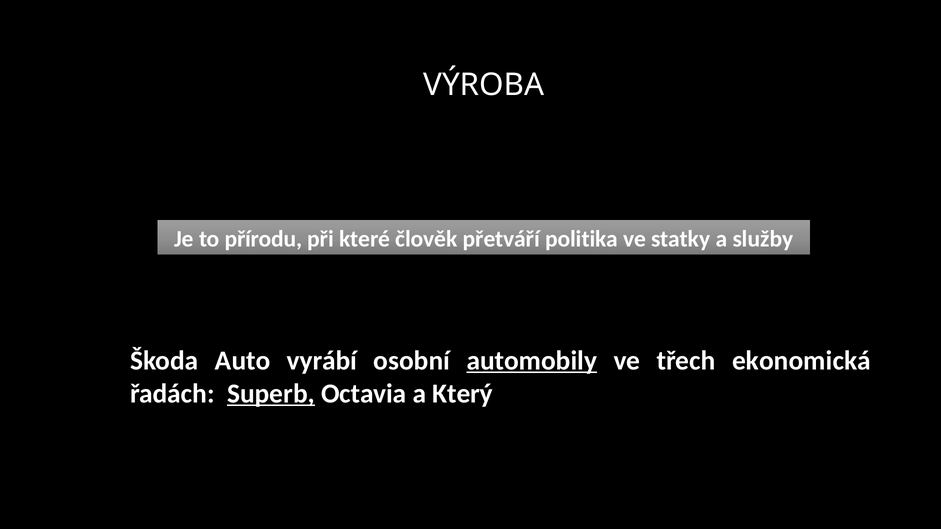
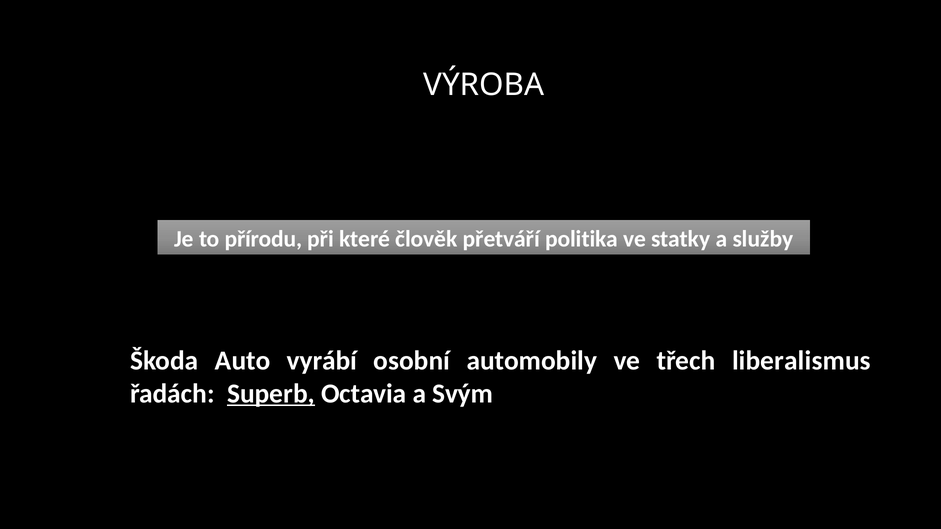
automobily underline: present -> none
ekonomická: ekonomická -> liberalismus
Který: Který -> Svým
